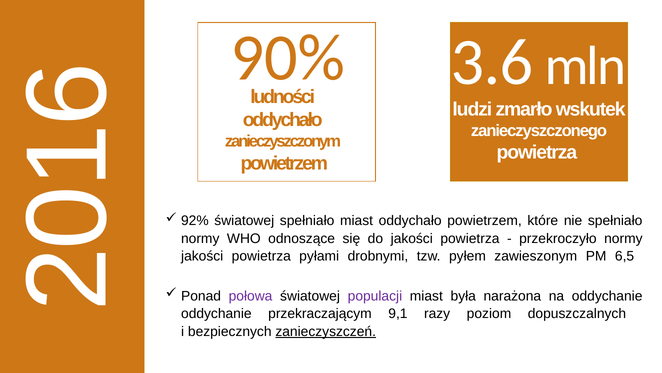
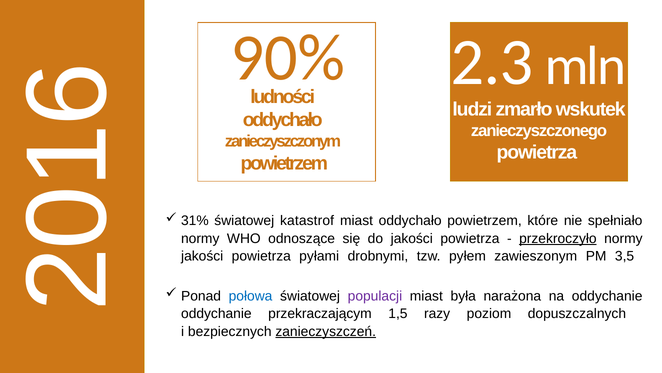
3.6: 3.6 -> 2.3
92%: 92% -> 31%
światowej spełniało: spełniało -> katastrof
przekroczyło underline: none -> present
6,5: 6,5 -> 3,5
połowa colour: purple -> blue
9,1: 9,1 -> 1,5
